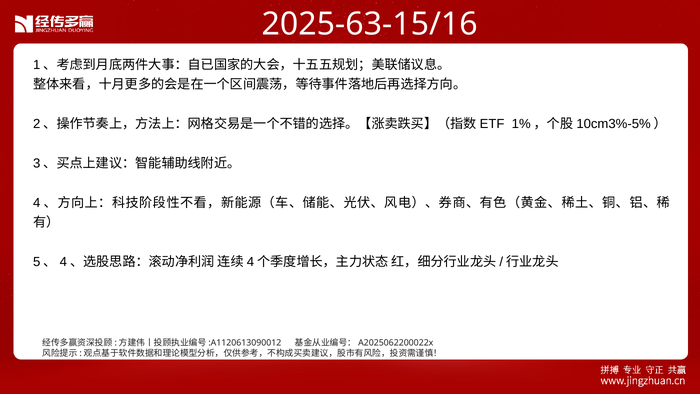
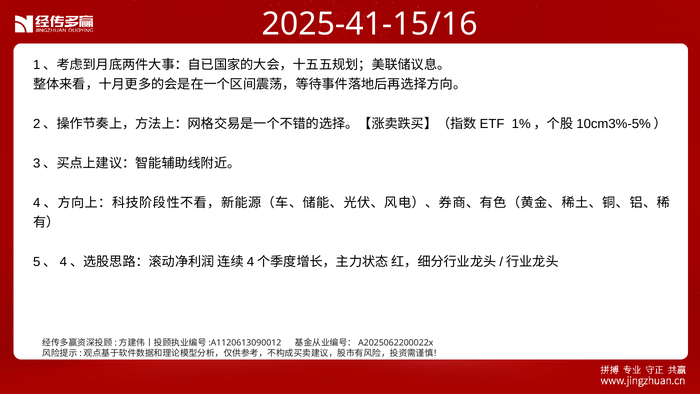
2025-63-15/16: 2025-63-15/16 -> 2025-41-15/16
